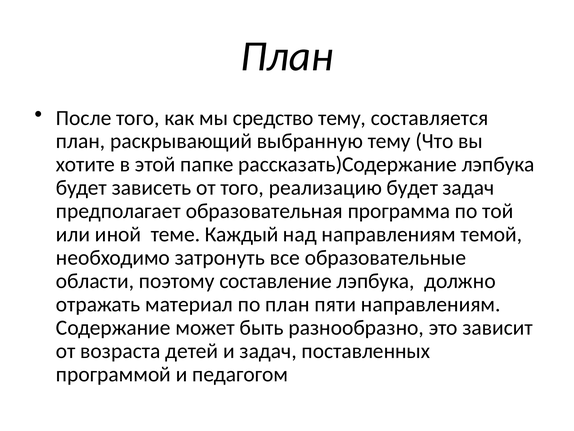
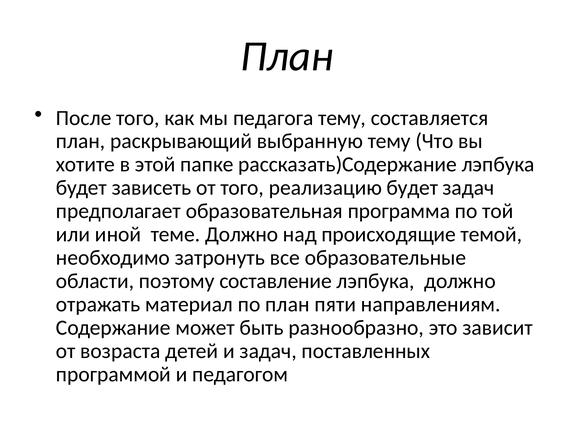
средство: средство -> педагога
теме Каждый: Каждый -> Должно
над направлениям: направлениям -> происходящие
